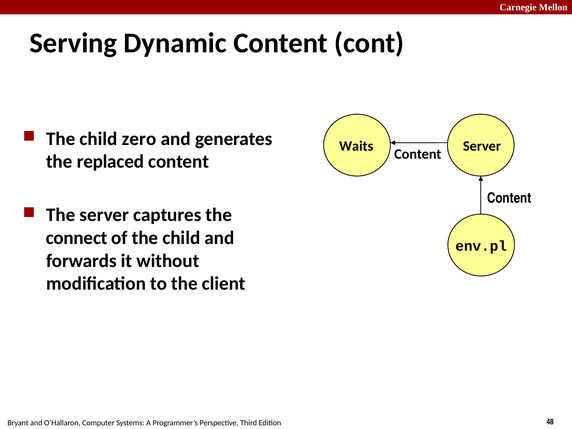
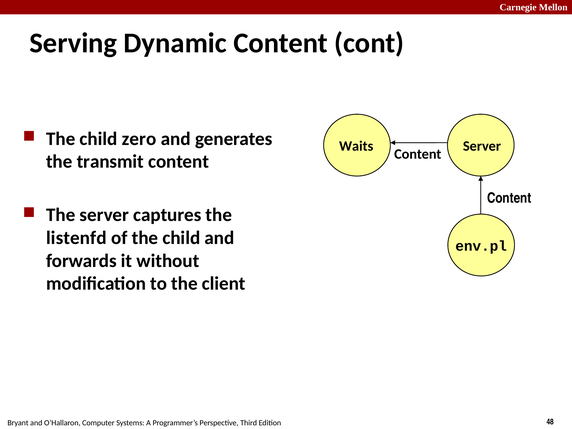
replaced: replaced -> transmit
connect: connect -> listenfd
